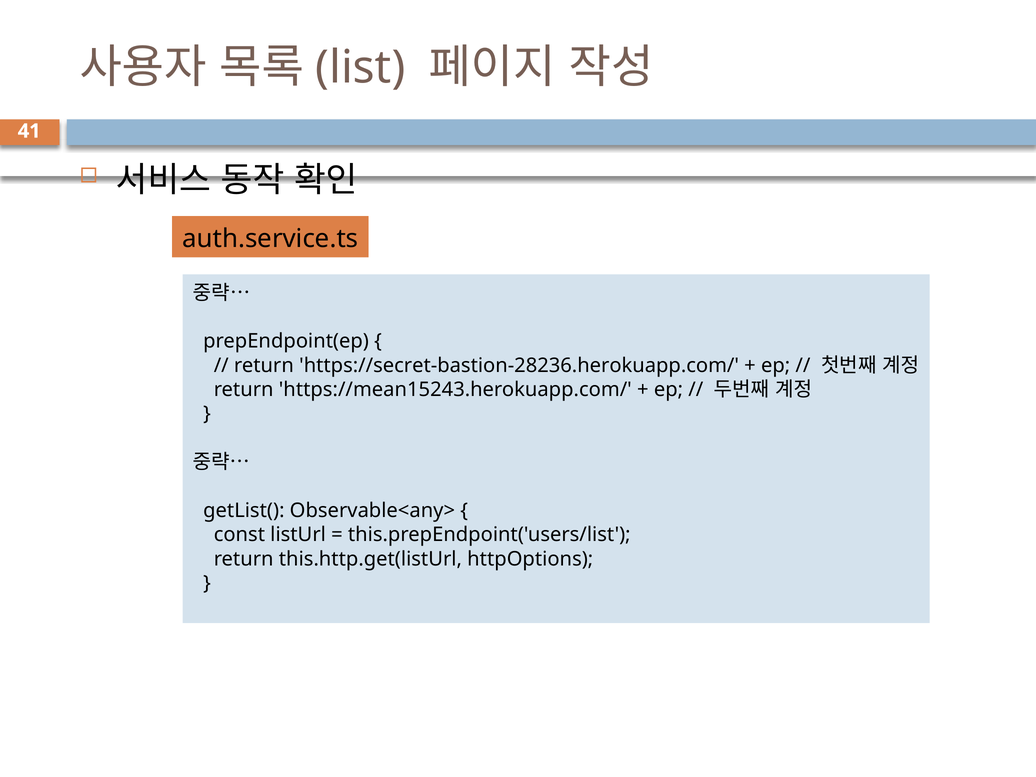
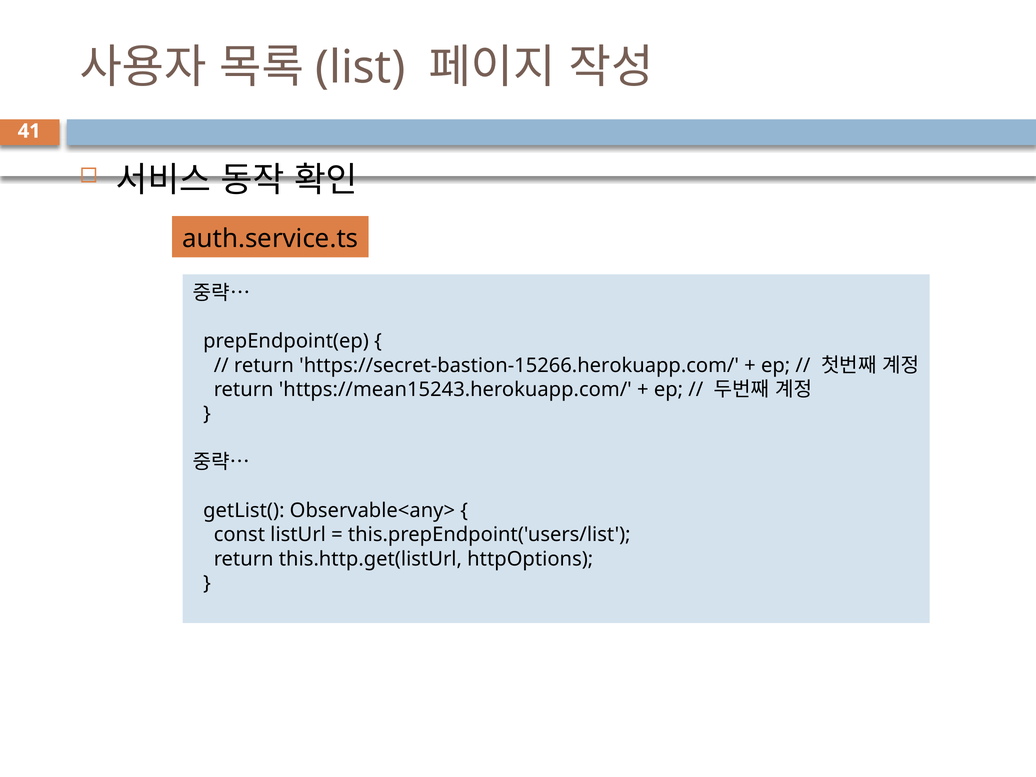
https://secret-bastion-28236.herokuapp.com/: https://secret-bastion-28236.herokuapp.com/ -> https://secret-bastion-15266.herokuapp.com/
